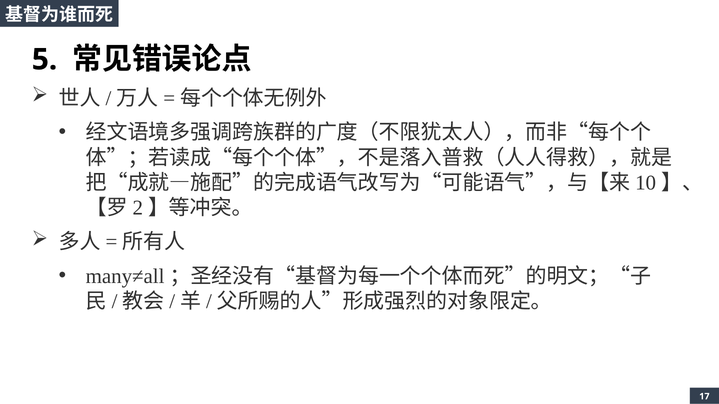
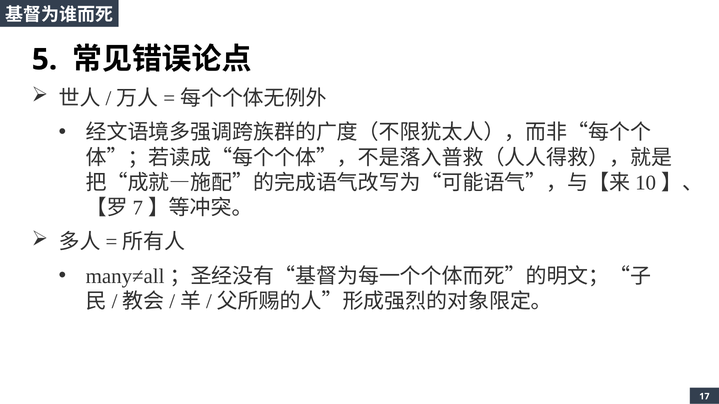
2: 2 -> 7
